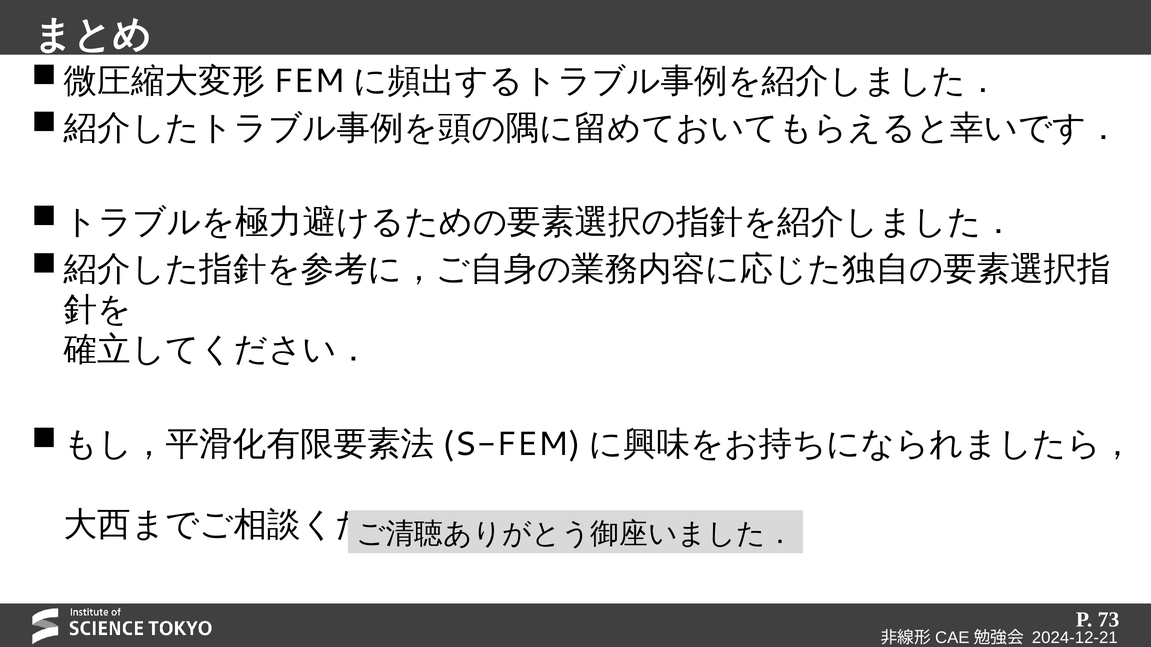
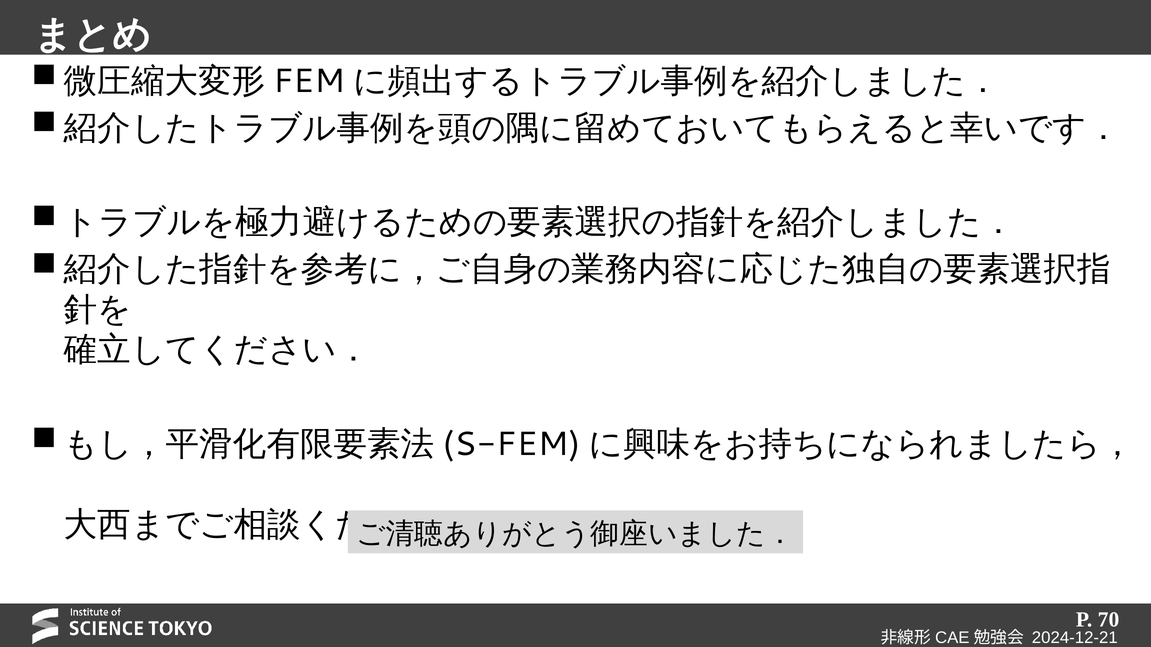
73: 73 -> 70
